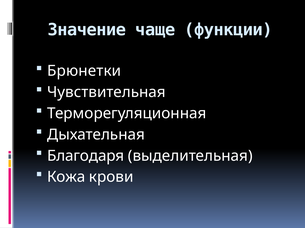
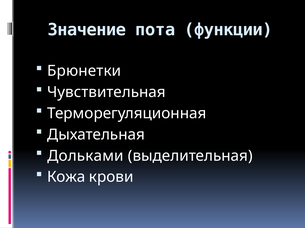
чаще: чаще -> пота
Благодаря: Благодаря -> Дольками
